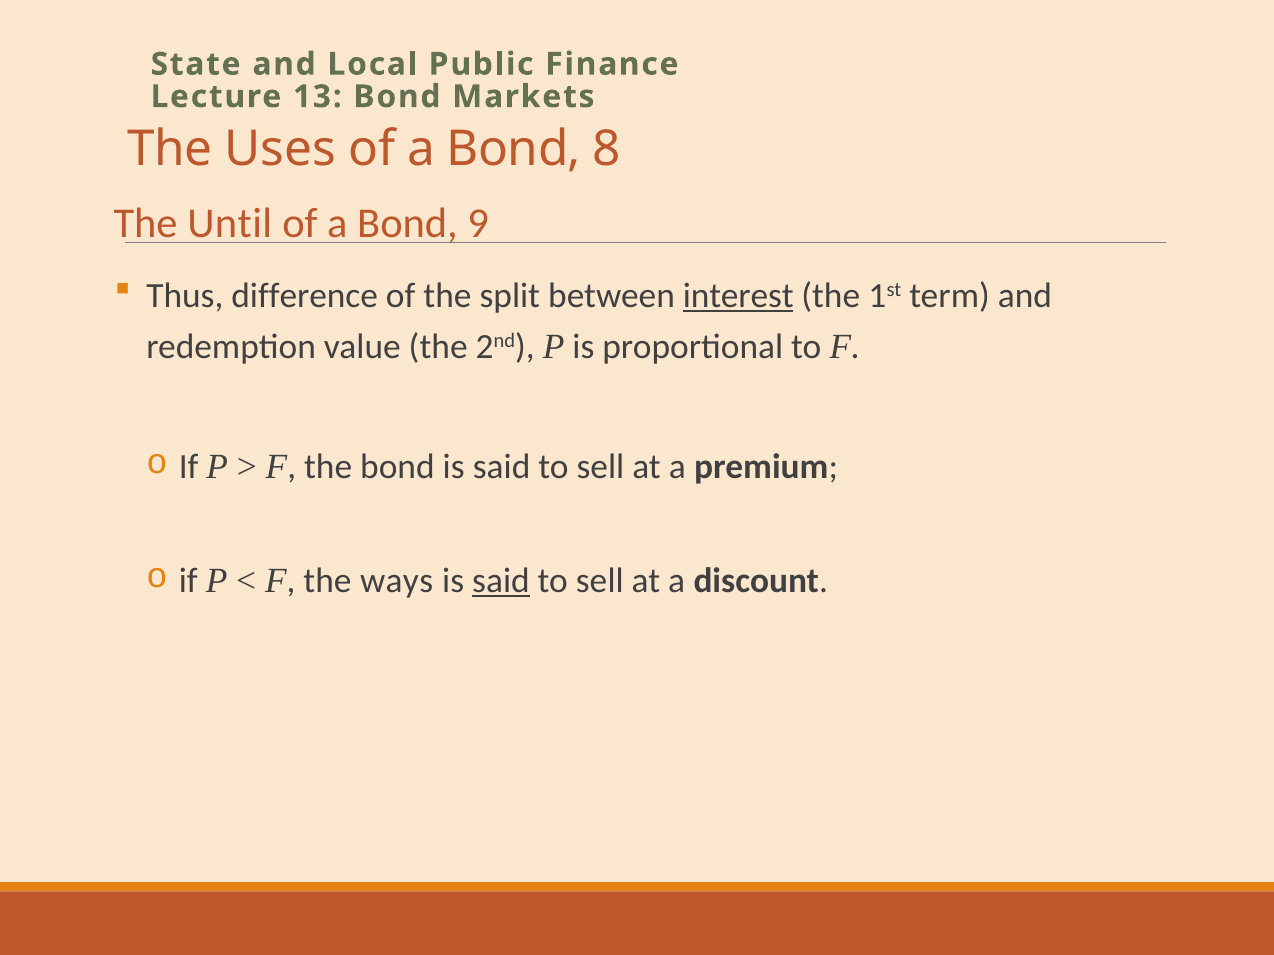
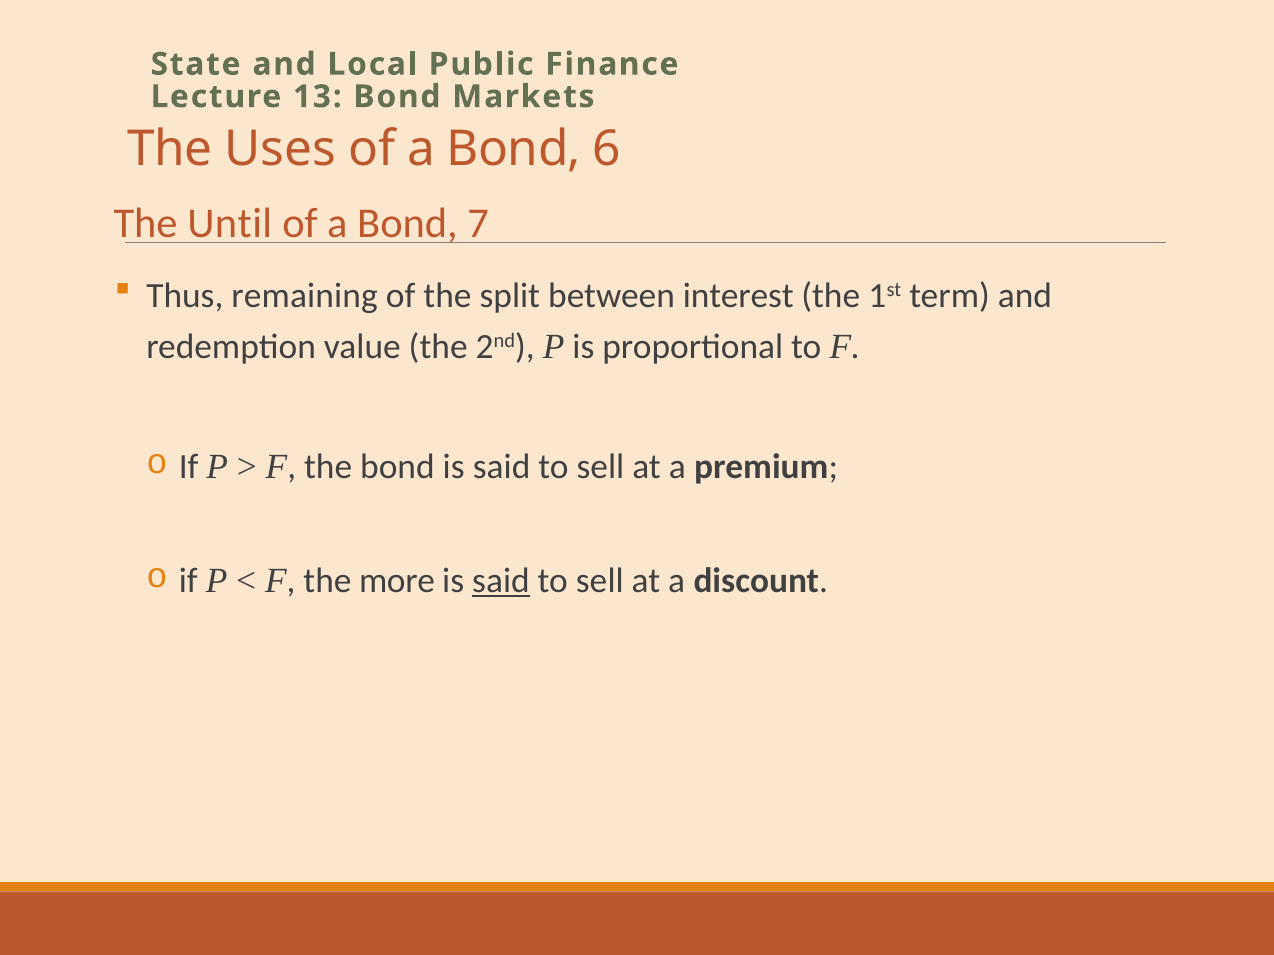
8: 8 -> 6
9: 9 -> 7
difference: difference -> remaining
interest underline: present -> none
ways: ways -> more
